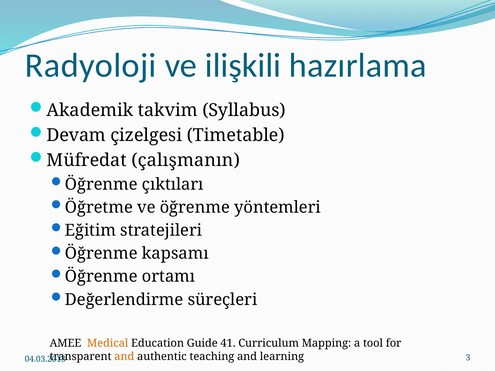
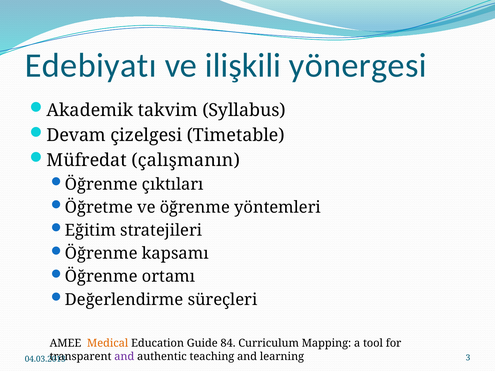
Radyoloji: Radyoloji -> Edebiyatı
hazırlama: hazırlama -> yönergesi
41: 41 -> 84
and at (124, 357) colour: orange -> purple
